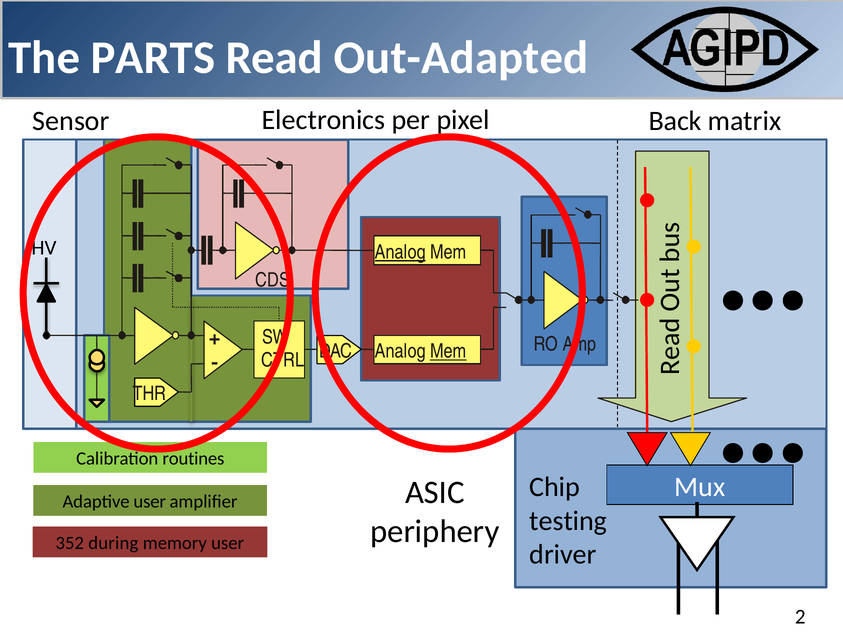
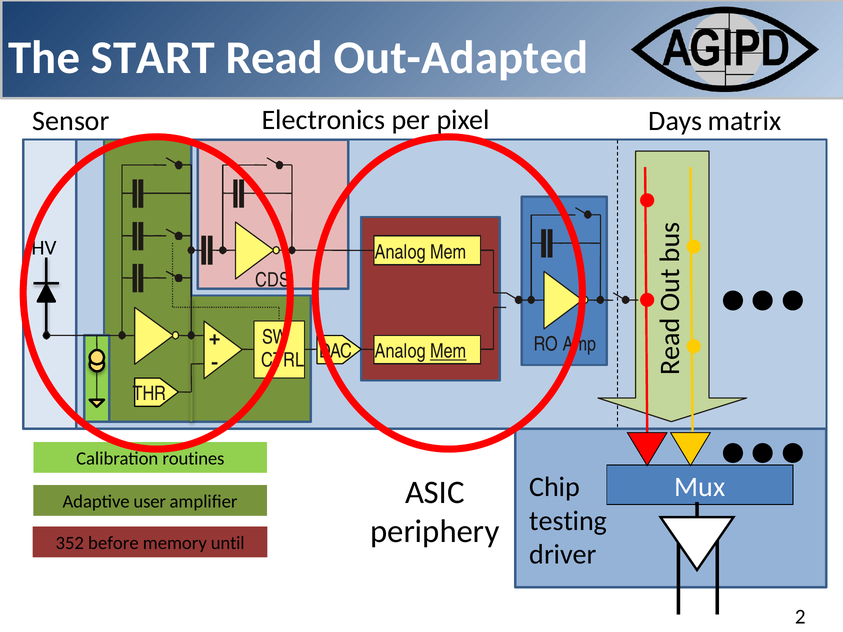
PARTS: PARTS -> START
Back: Back -> Days
Analog at (400, 252) underline: present -> none
during: during -> before
memory user: user -> until
